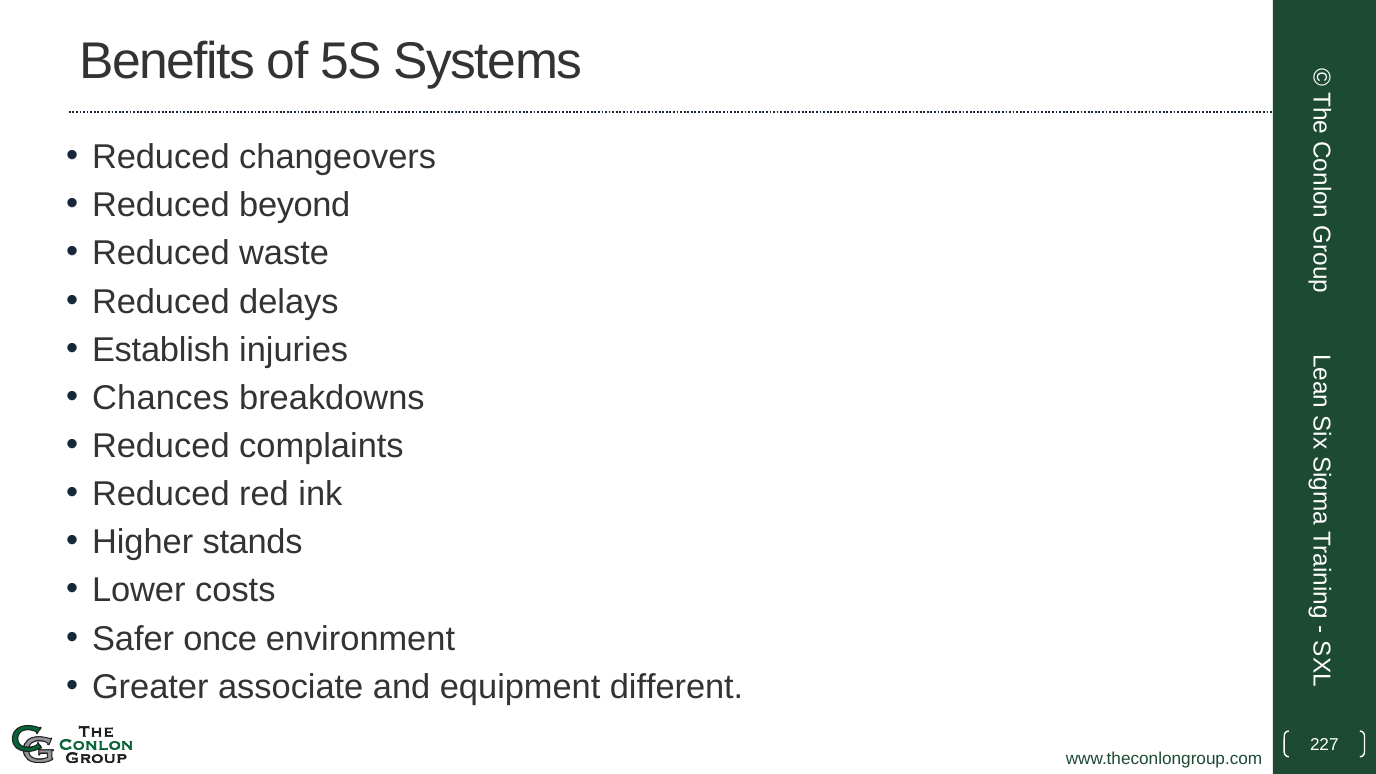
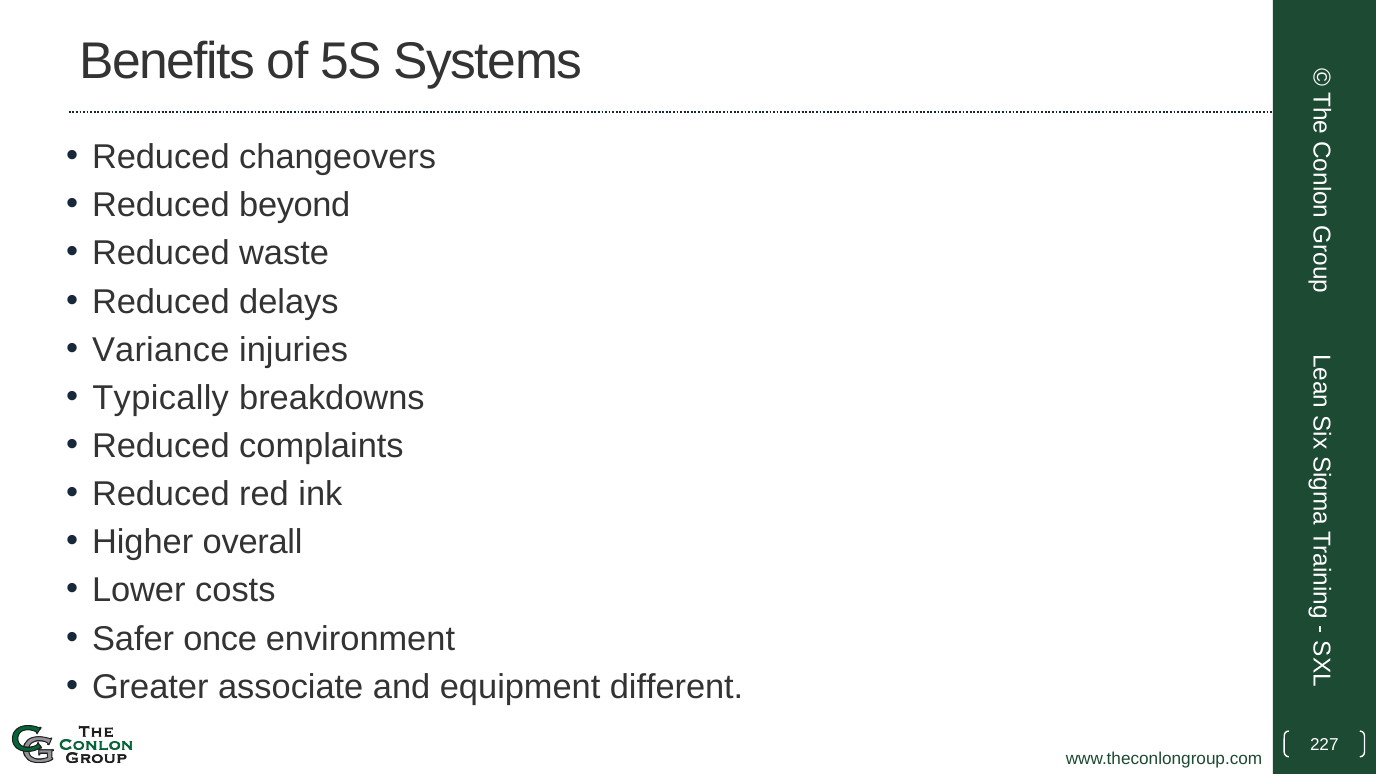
Establish: Establish -> Variance
Chances: Chances -> Typically
stands: stands -> overall
